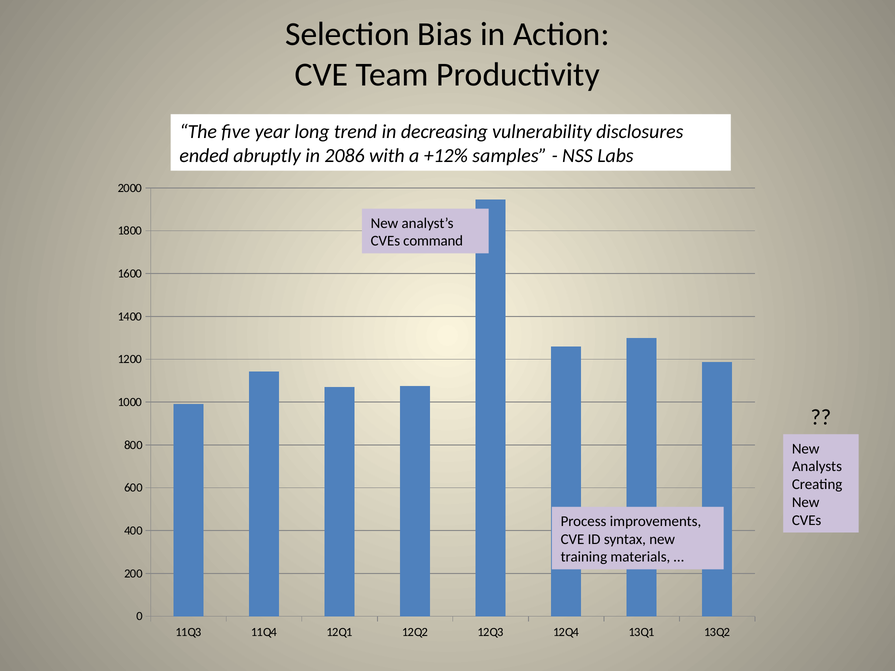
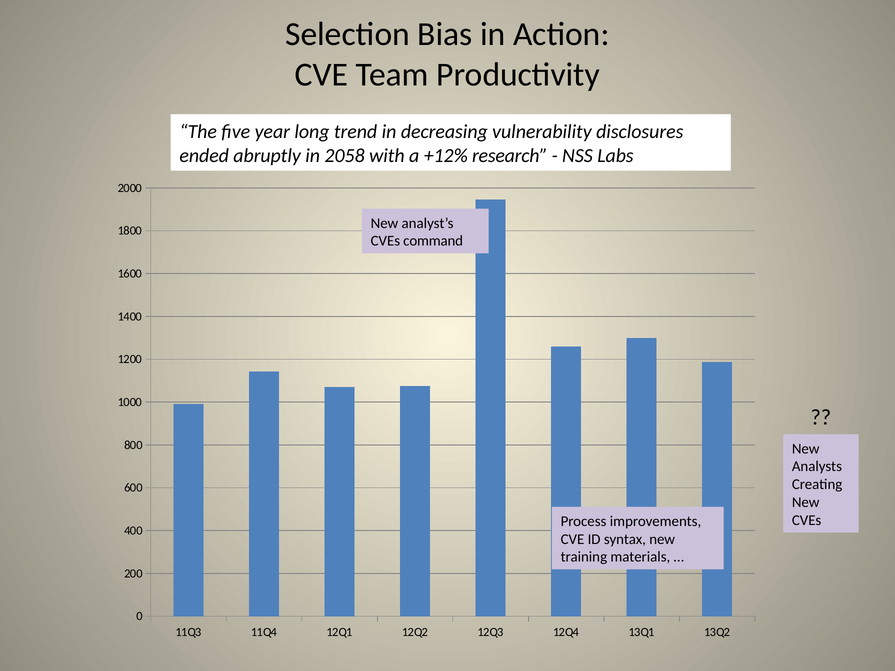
2086: 2086 -> 2058
samples: samples -> research
